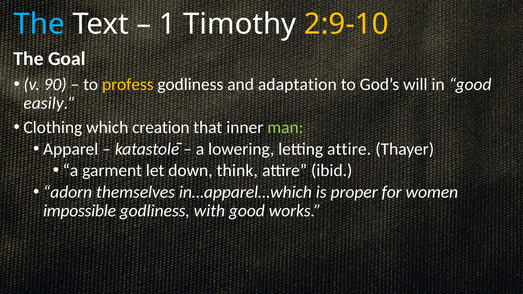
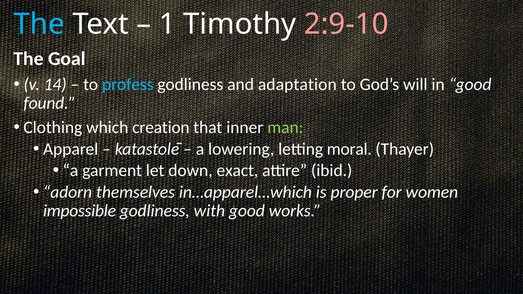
2:9-10 colour: yellow -> pink
90: 90 -> 14
profess colour: yellow -> light blue
easily: easily -> found
letting attire: attire -> moral
think: think -> exact
